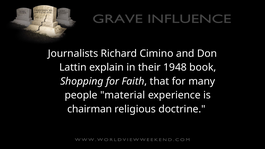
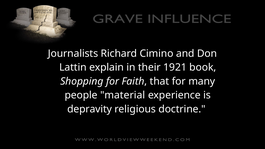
1948: 1948 -> 1921
chairman: chairman -> depravity
